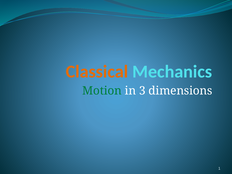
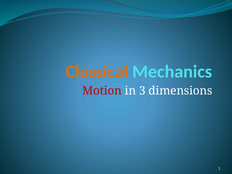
Motion colour: green -> red
